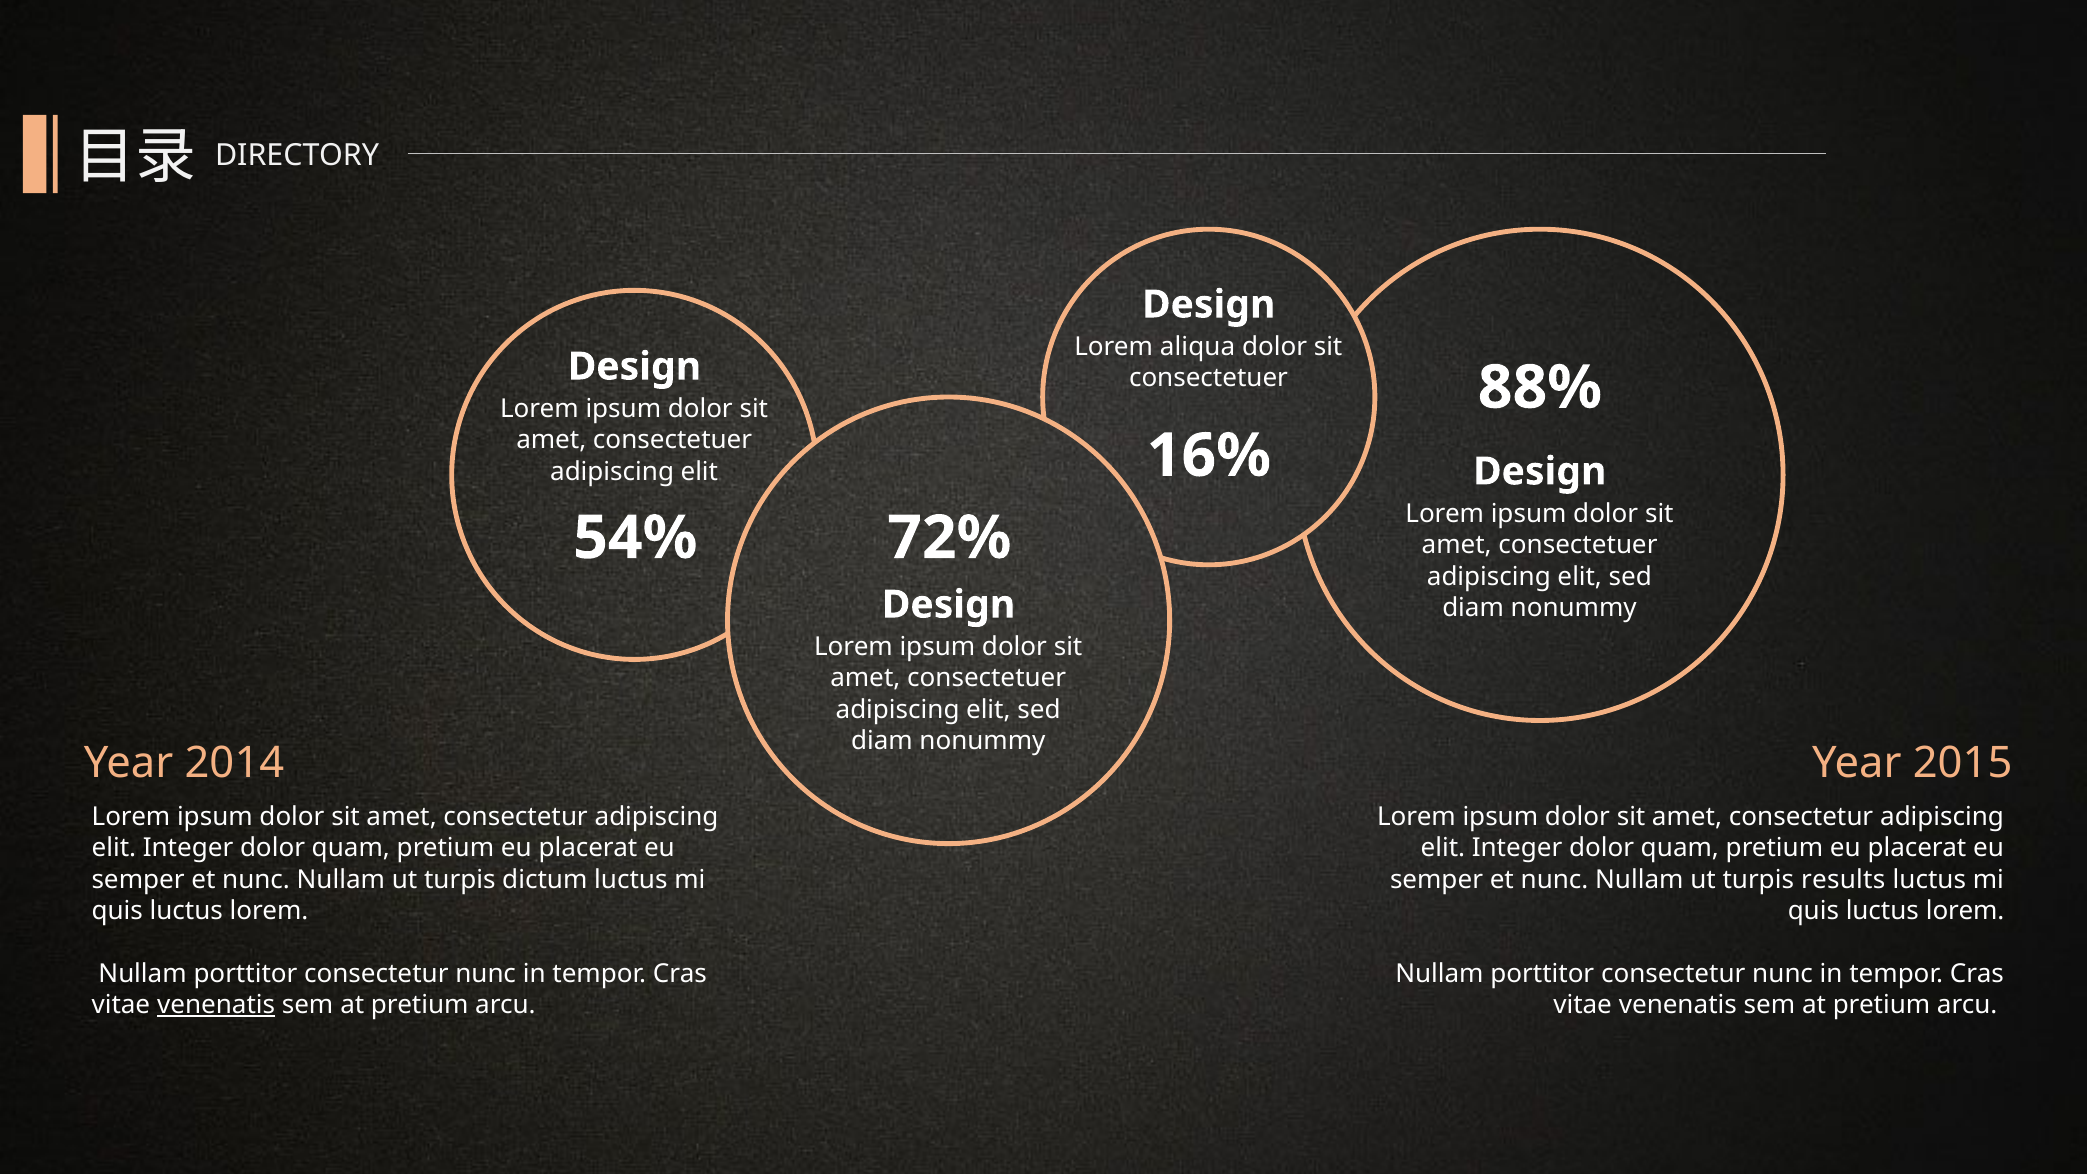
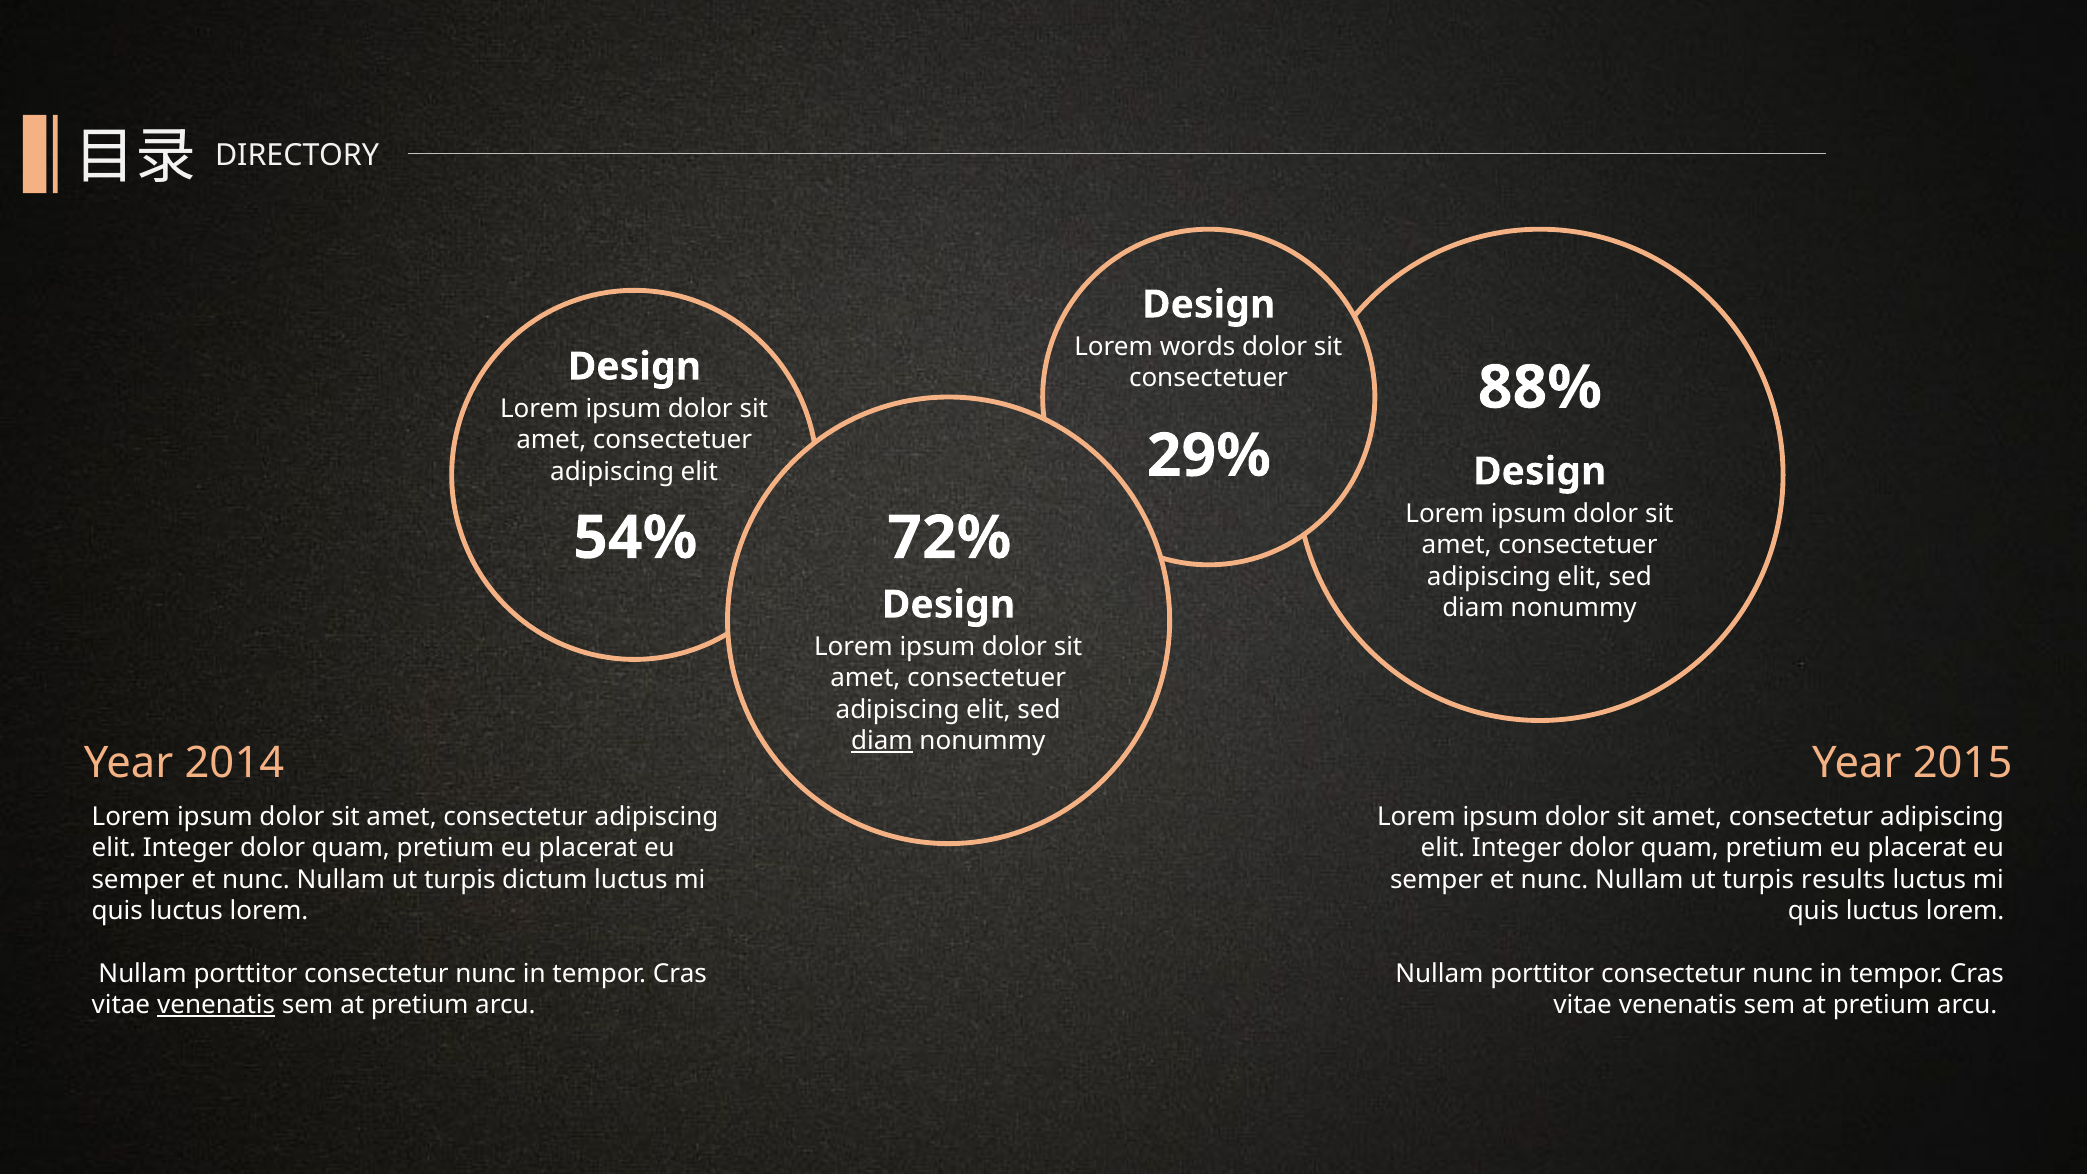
aliqua: aliqua -> words
16%: 16% -> 29%
diam at (882, 741) underline: none -> present
